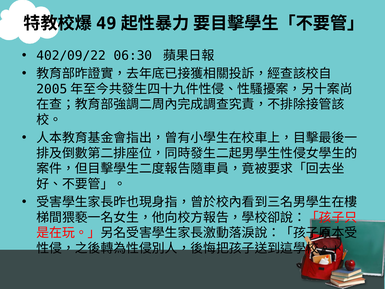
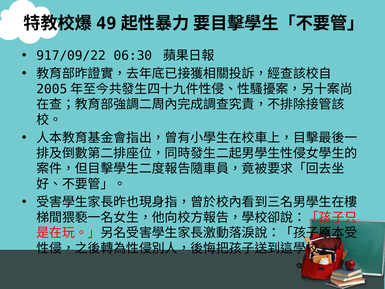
402/09/22: 402/09/22 -> 917/09/22
